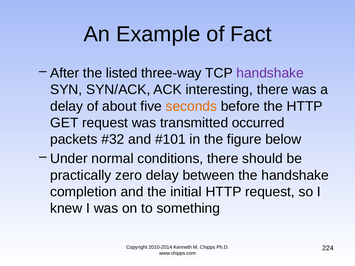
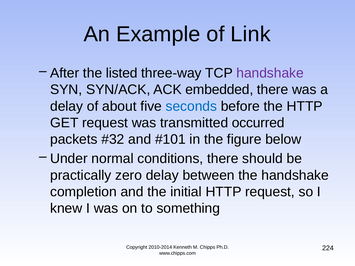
Fact: Fact -> Link
interesting: interesting -> embedded
seconds colour: orange -> blue
